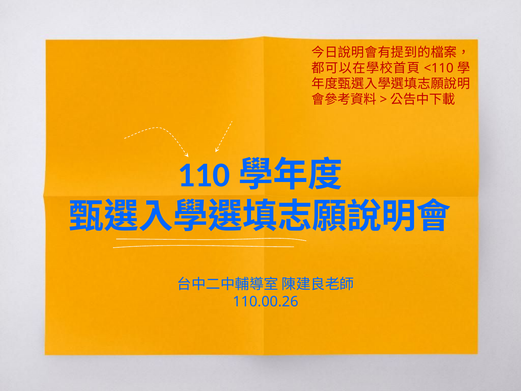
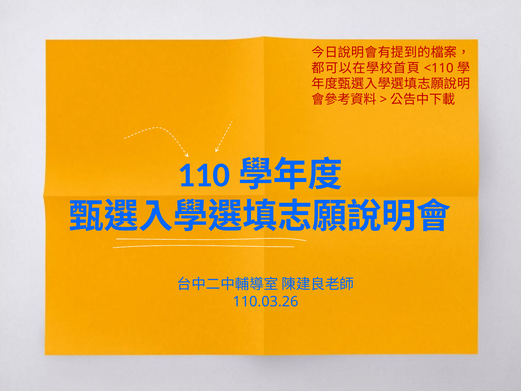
110.00.26: 110.00.26 -> 110.03.26
